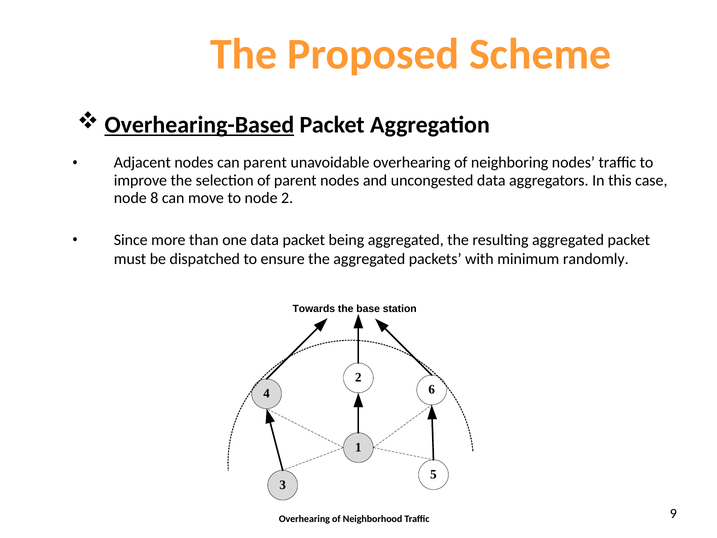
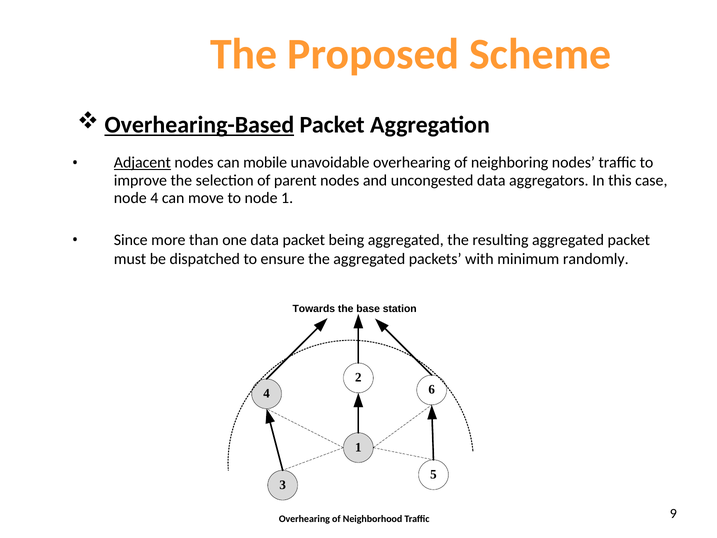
Adjacent underline: none -> present
can parent: parent -> mobile
node 8: 8 -> 4
node 2: 2 -> 1
